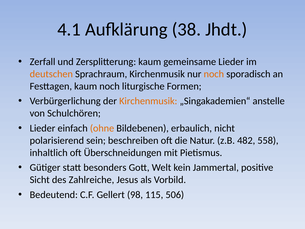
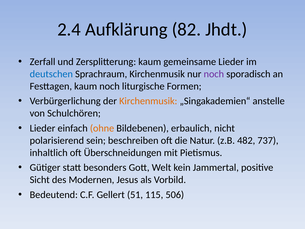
4.1: 4.1 -> 2.4
38: 38 -> 82
deutschen colour: orange -> blue
noch at (214, 74) colour: orange -> purple
558: 558 -> 737
Zahlreiche: Zahlreiche -> Modernen
98: 98 -> 51
